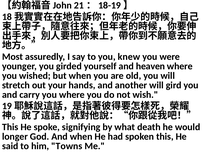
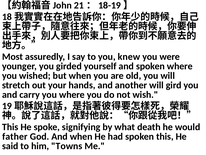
and heaven: heaven -> spoken
longer: longer -> father
